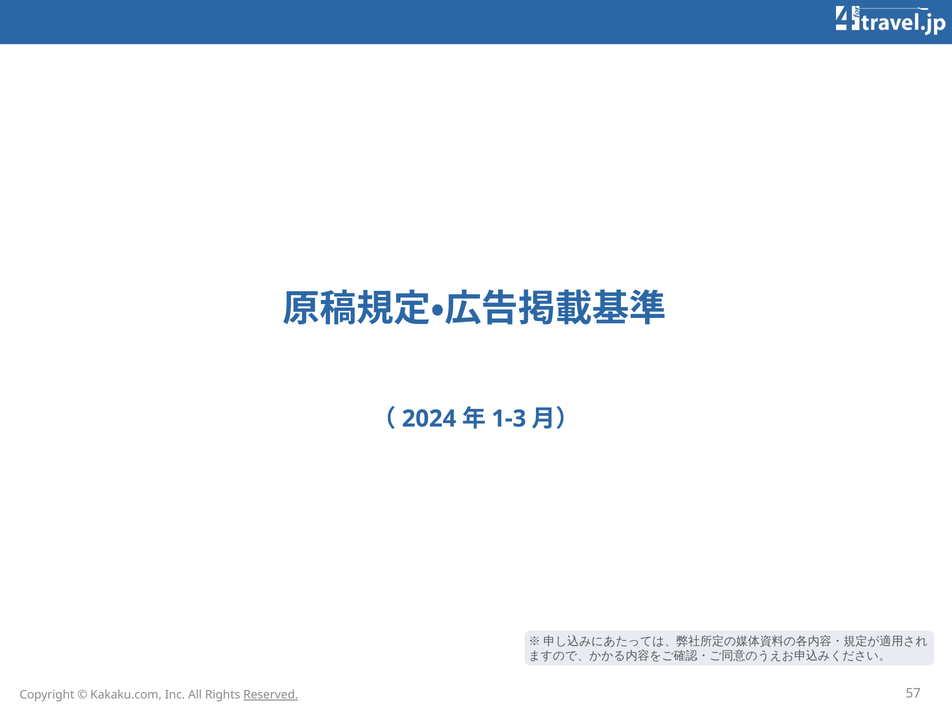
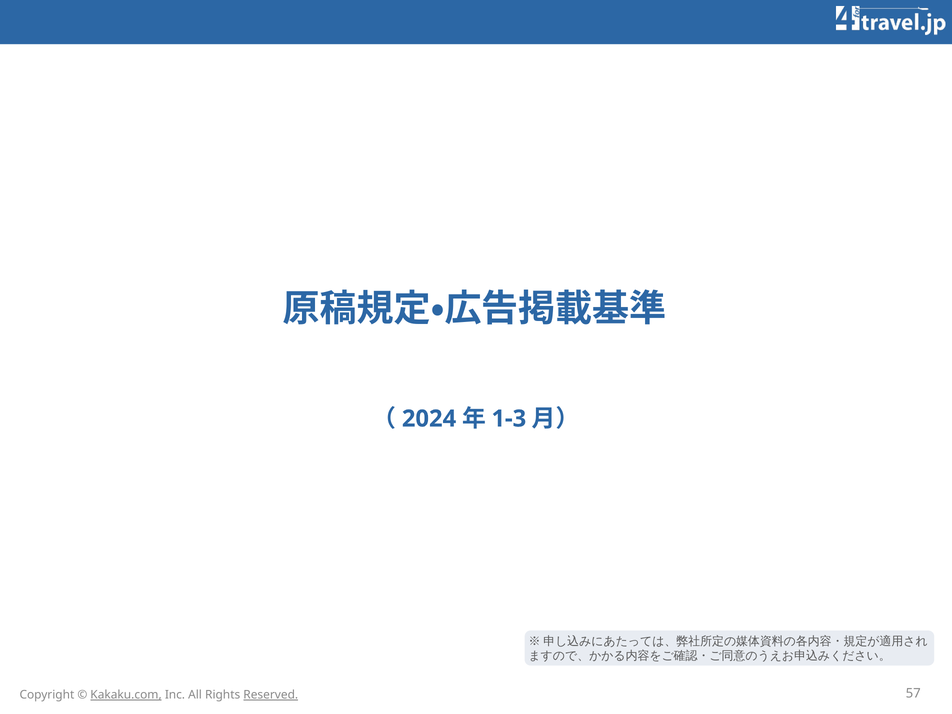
Kakaku.com underline: none -> present
